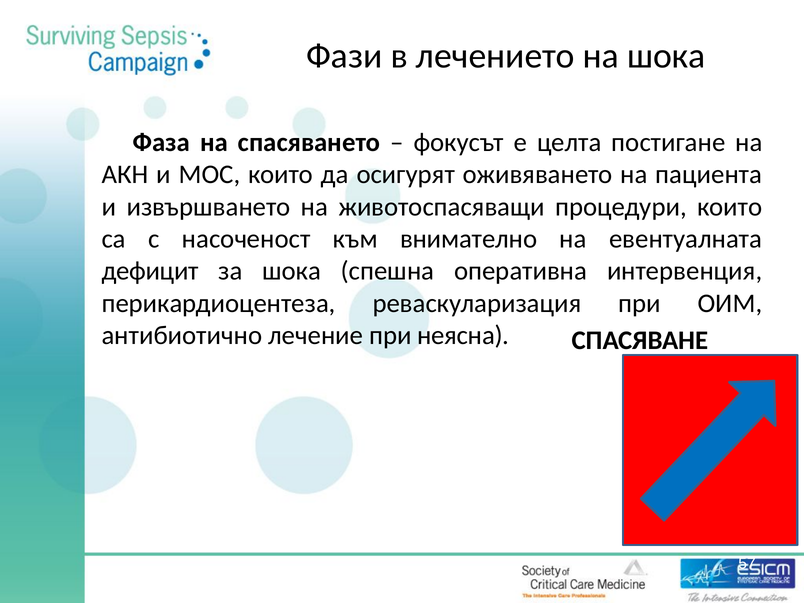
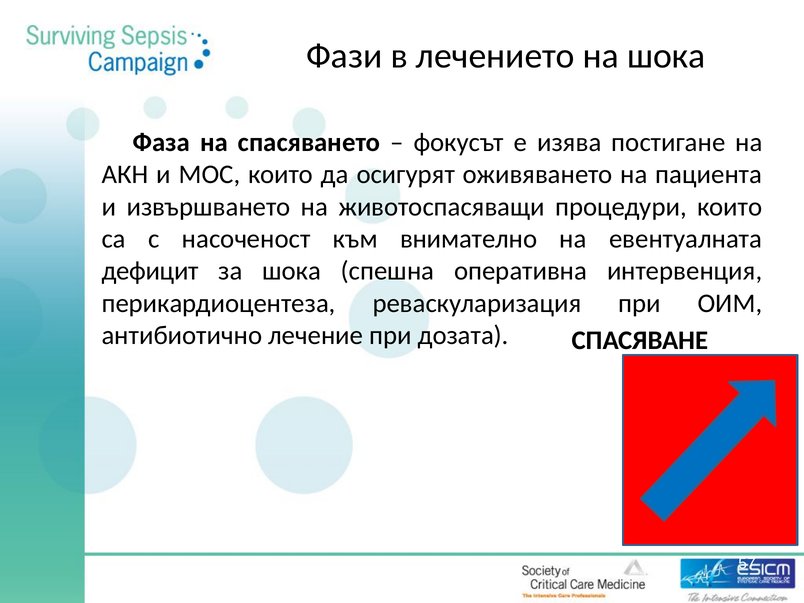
целта: целта -> изява
неясна: неясна -> дозата
